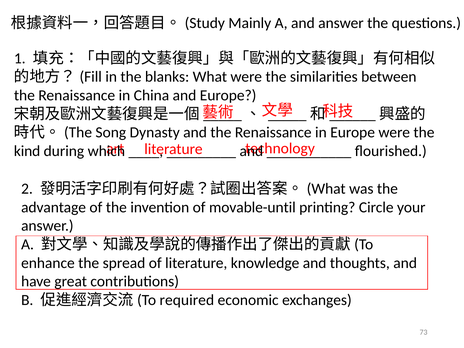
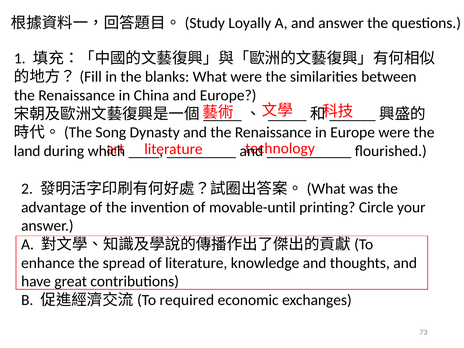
Mainly: Mainly -> Loyally
kind: kind -> land
